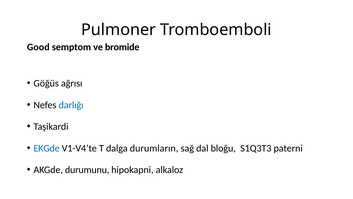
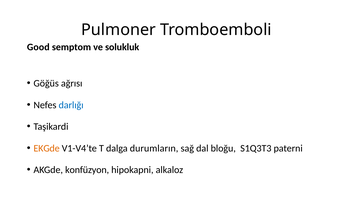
bromide: bromide -> solukluk
EKGde colour: blue -> orange
durumunu: durumunu -> konfüzyon
